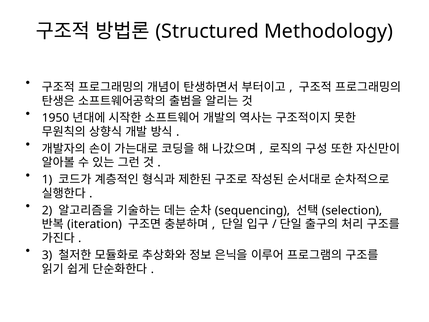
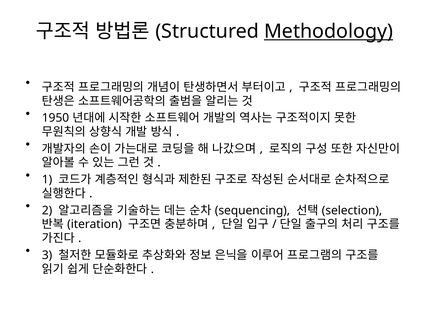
Methodology underline: none -> present
